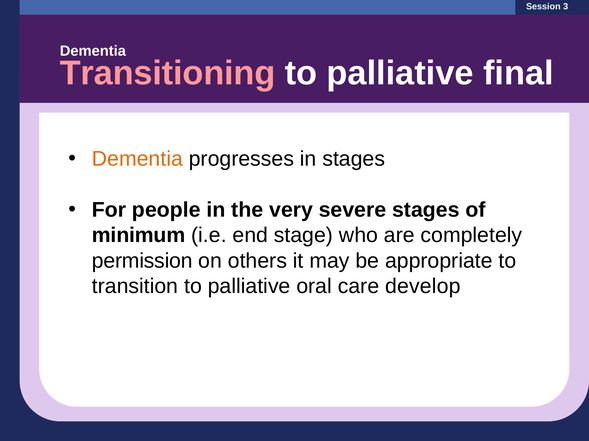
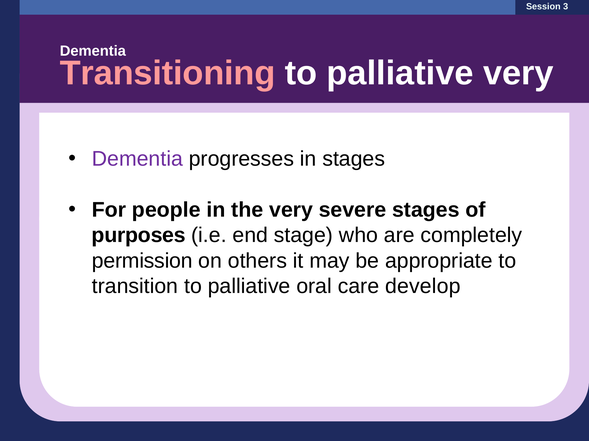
palliative final: final -> very
Dementia at (137, 159) colour: orange -> purple
minimum: minimum -> purposes
